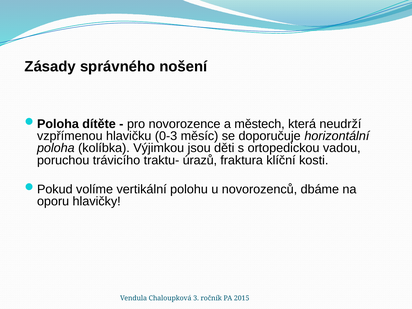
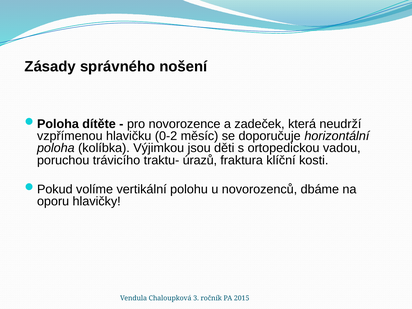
městech: městech -> zadeček
0-3: 0-3 -> 0-2
